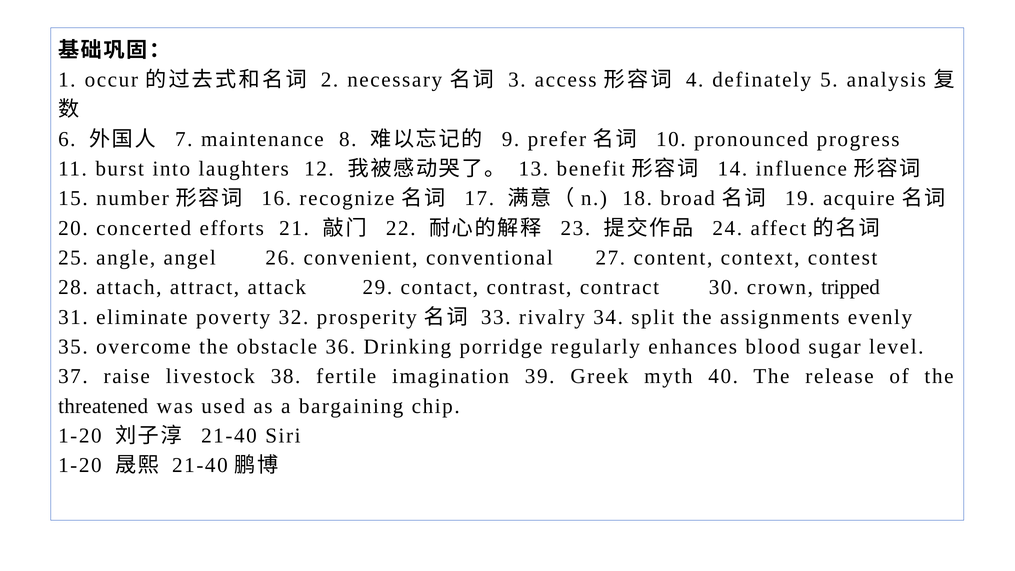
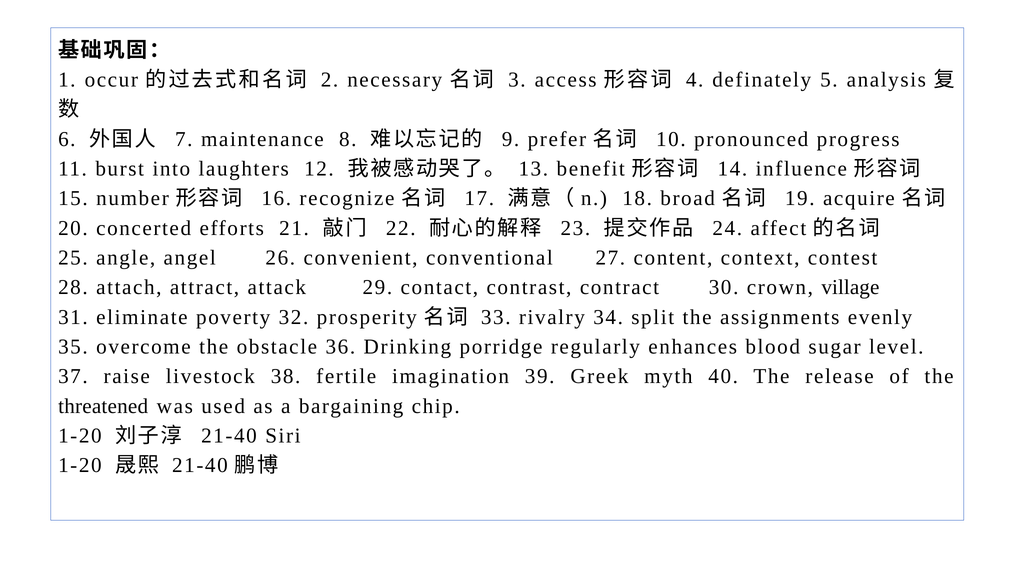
tripped: tripped -> village
